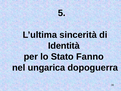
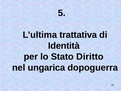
sincerità: sincerità -> trattativa
Fanno: Fanno -> Diritto
